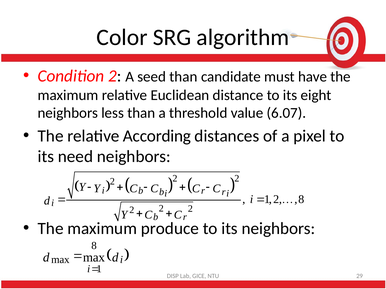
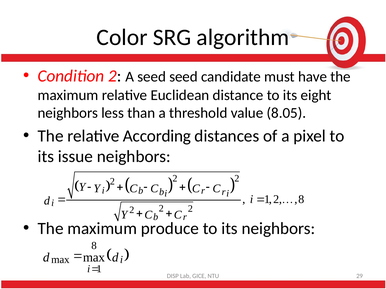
seed than: than -> seed
6.07: 6.07 -> 8.05
need: need -> issue
